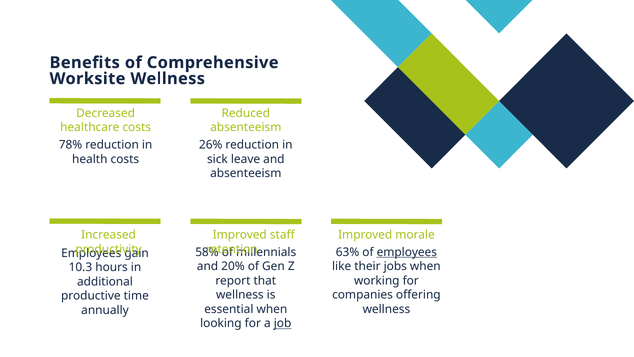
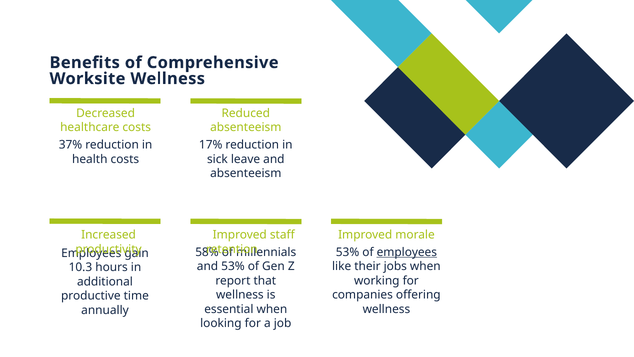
78%: 78% -> 37%
26%: 26% -> 17%
63% at (348, 252): 63% -> 53%
and 20%: 20% -> 53%
job underline: present -> none
